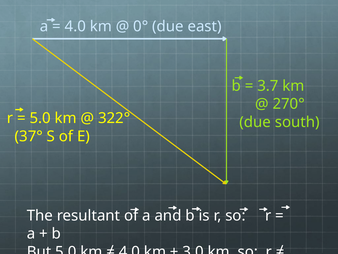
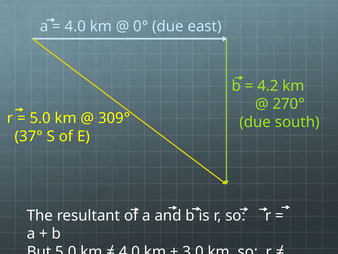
3.7: 3.7 -> 4.2
322°: 322° -> 309°
